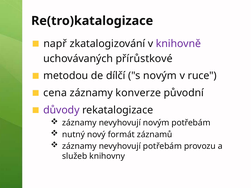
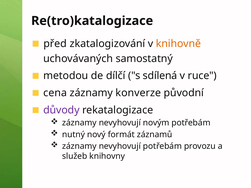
např: např -> před
knihovně colour: purple -> orange
přírůstkové: přírůstkové -> samostatný
s novým: novým -> sdílená
